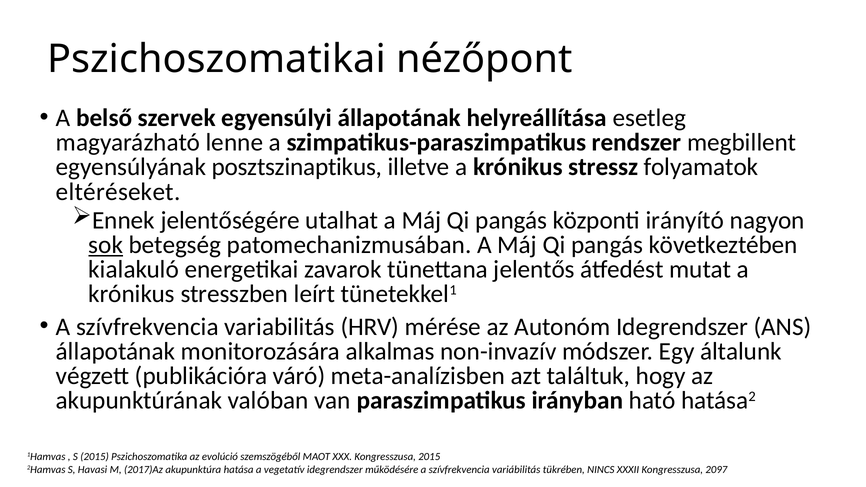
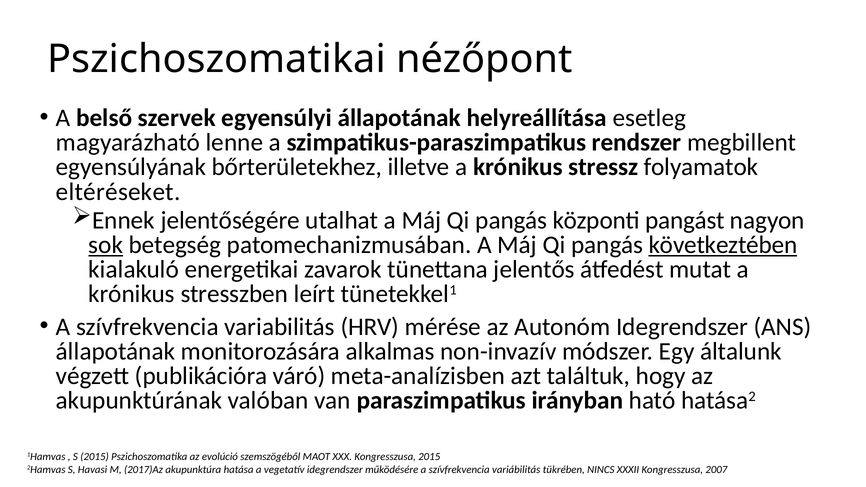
posztszinaptikus: posztszinaptikus -> bőrterületekhez
irányító: irányító -> pangást
következtében underline: none -> present
2097: 2097 -> 2007
